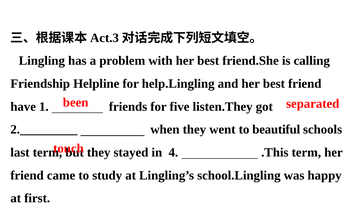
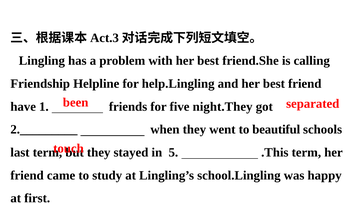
listen.They: listen.They -> night.They
4: 4 -> 5
